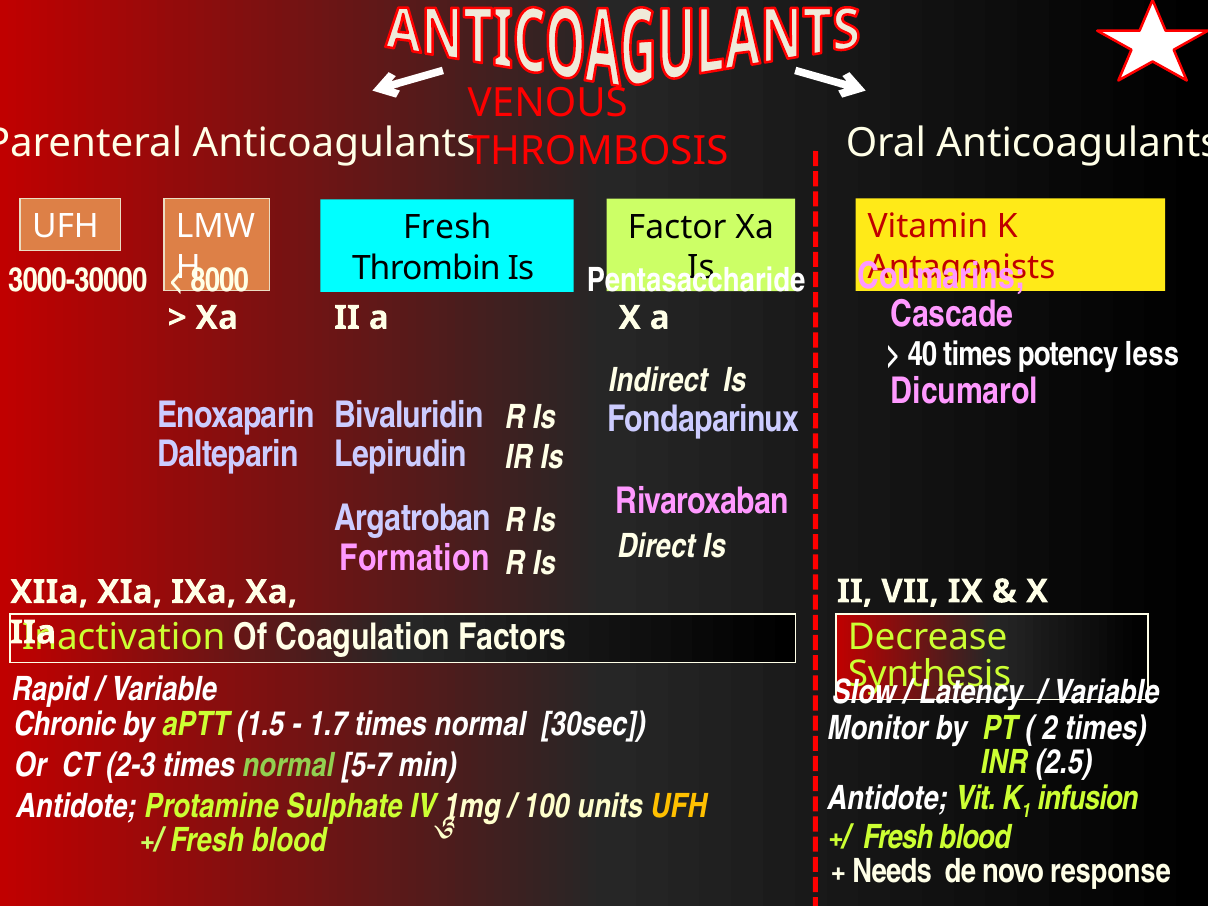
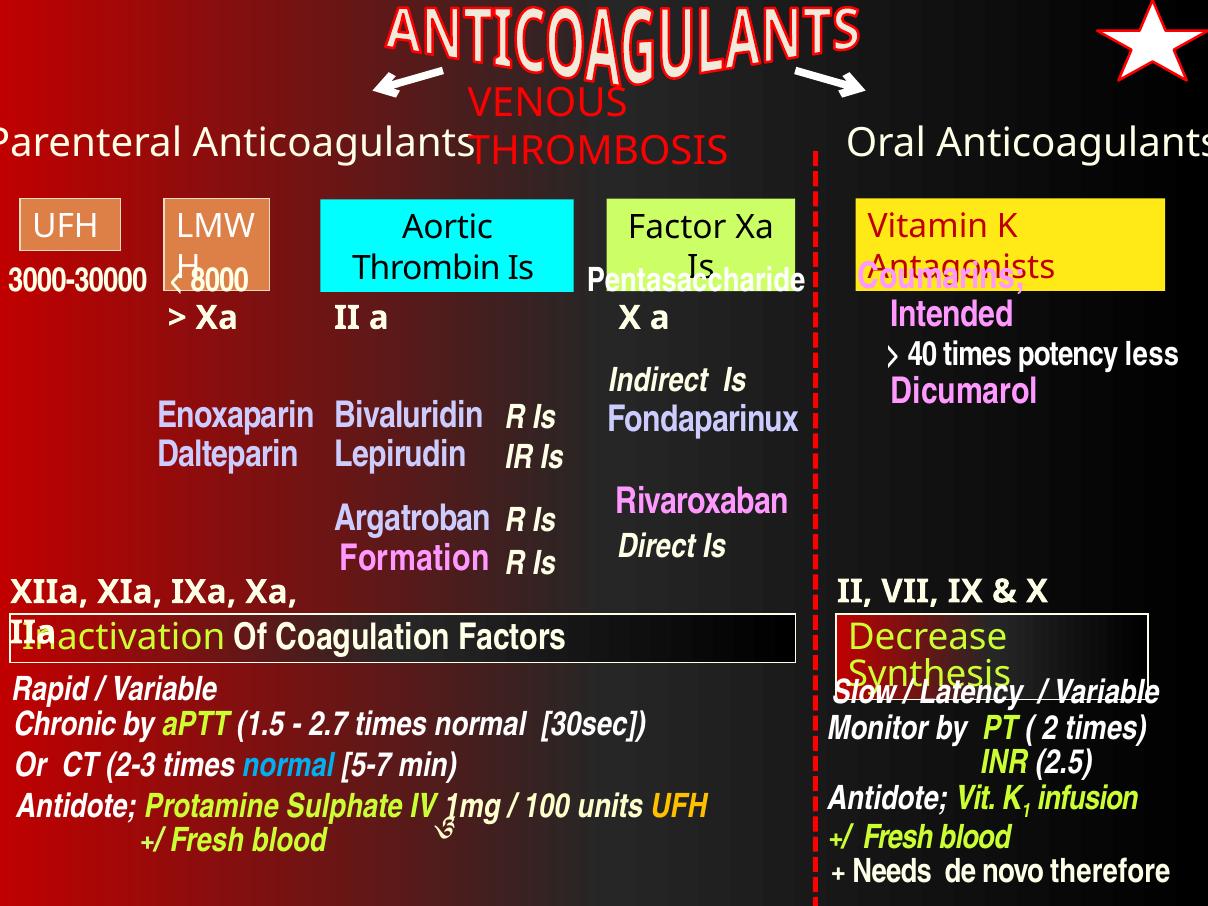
Fresh at (447, 228): Fresh -> Aortic
Cascade: Cascade -> Intended
1.7: 1.7 -> 2.7
normal at (288, 765) colour: light green -> light blue
response: response -> therefore
